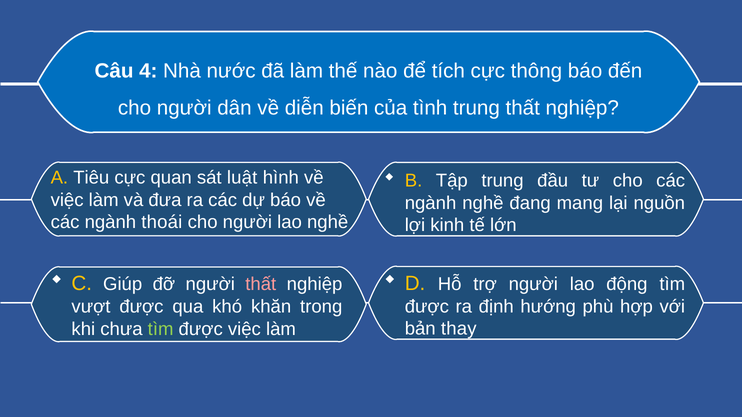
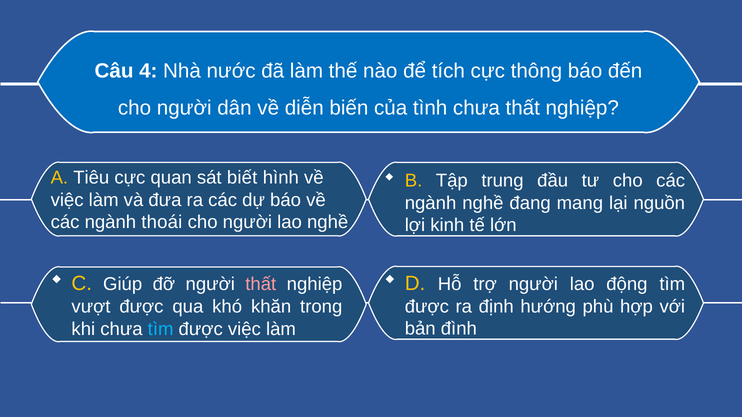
tình trung: trung -> chưa
luật: luật -> biết
thay: thay -> đình
tìm at (161, 329) colour: light green -> light blue
